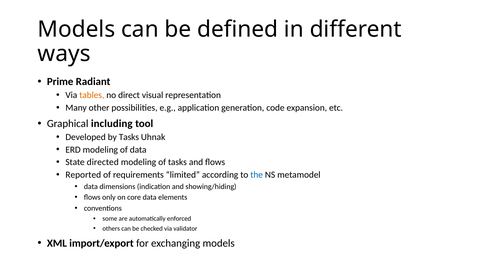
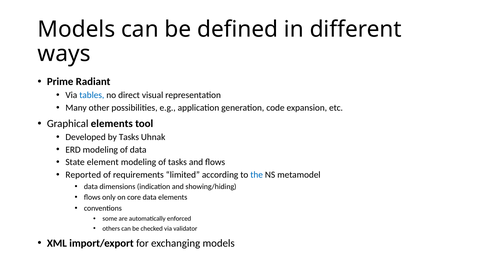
tables colour: orange -> blue
Graphical including: including -> elements
directed: directed -> element
